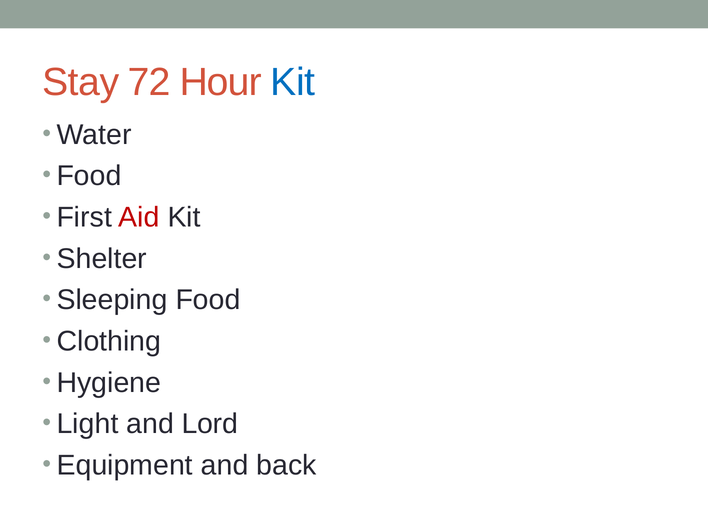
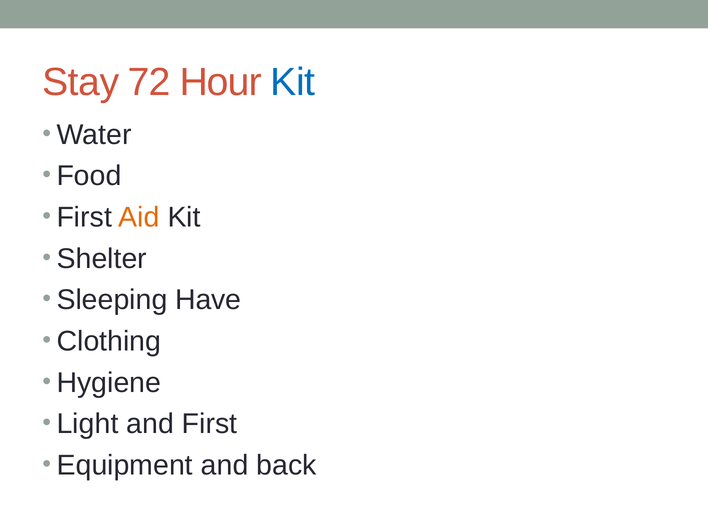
Aid colour: red -> orange
Sleeping Food: Food -> Have
and Lord: Lord -> First
